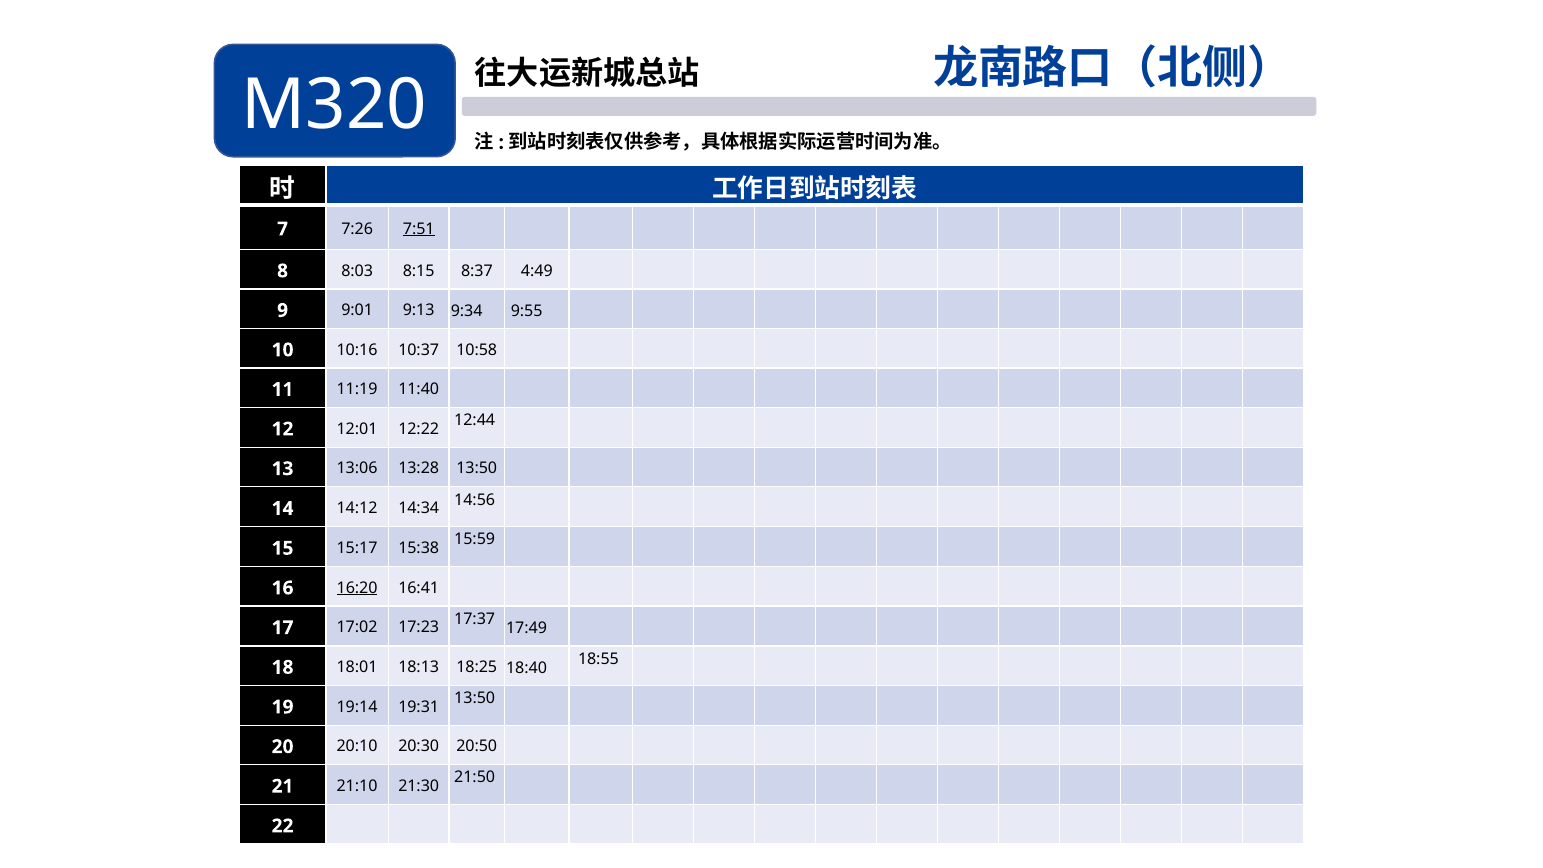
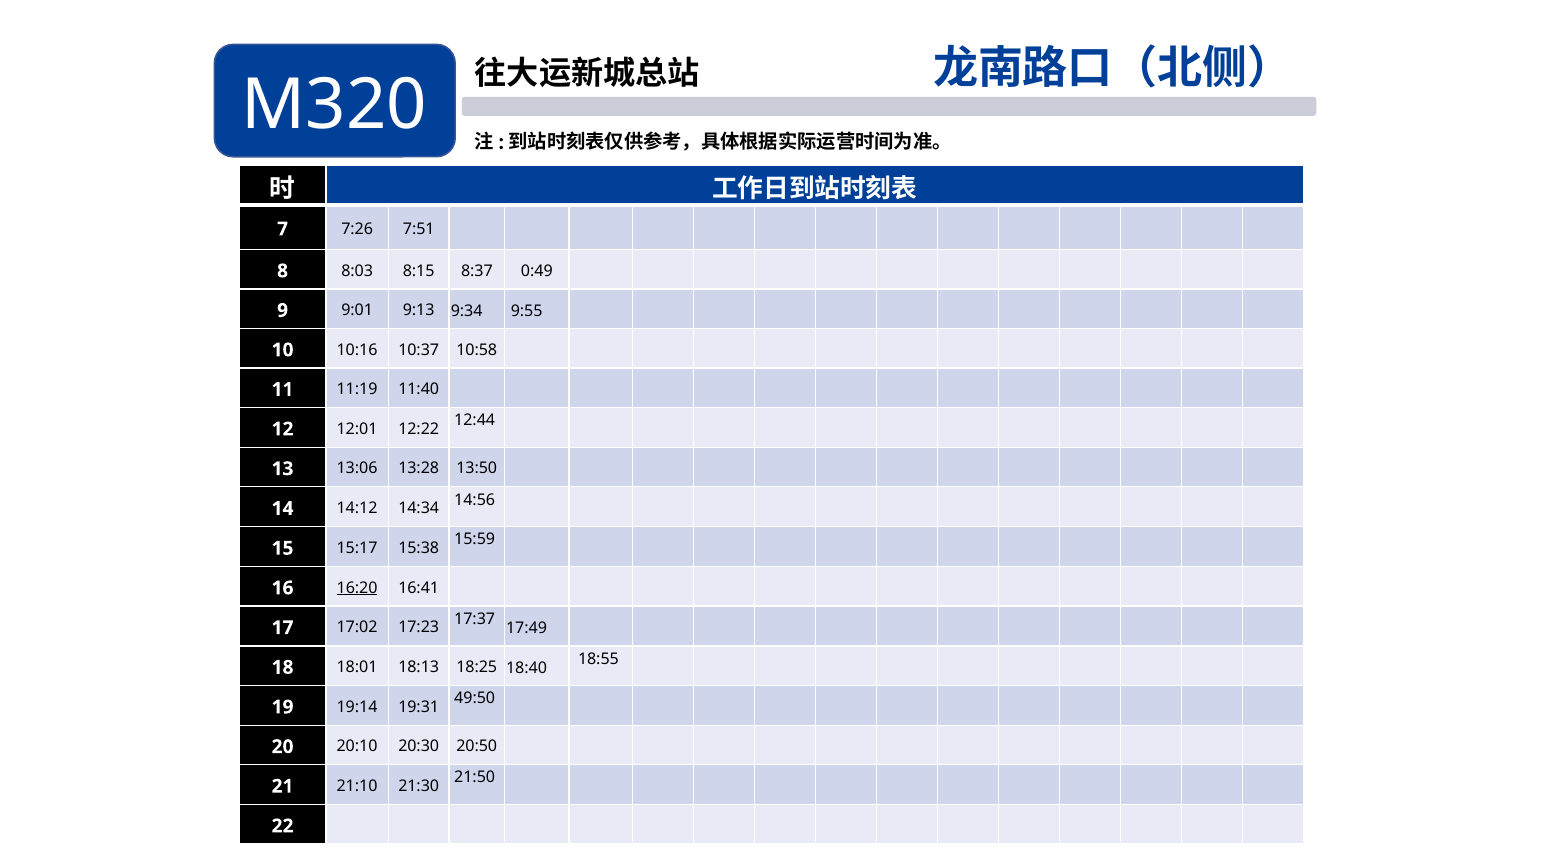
7:51 underline: present -> none
4:49: 4:49 -> 0:49
13:50 at (475, 698): 13:50 -> 49:50
